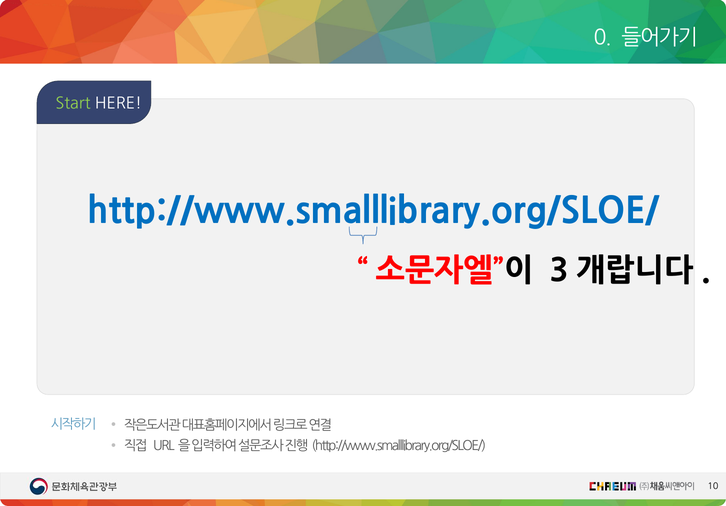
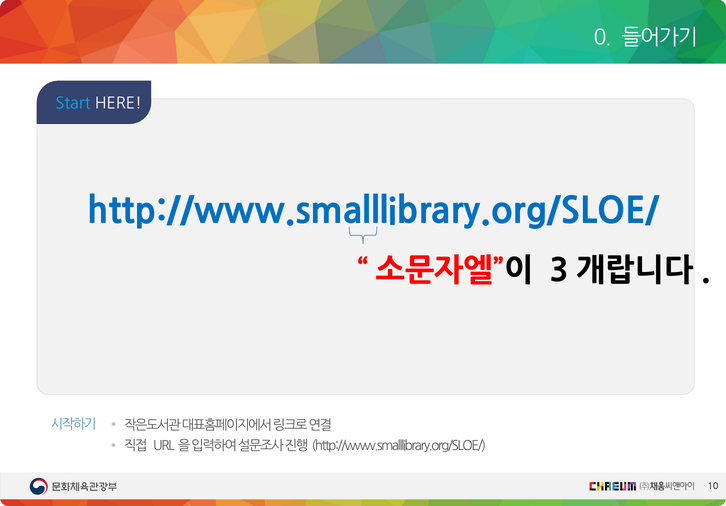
Start colour: light green -> light blue
